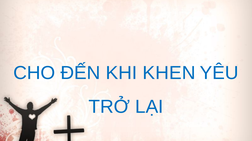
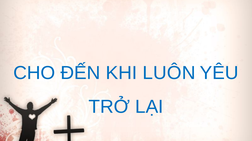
KHEN: KHEN -> LUÔN
